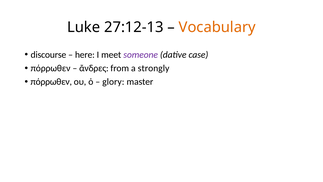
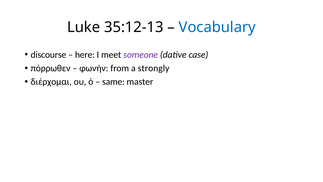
27:12-13: 27:12-13 -> 35:12-13
Vocabulary colour: orange -> blue
ἄνδρες: ἄνδρες -> φωνὴν
πόρρωθεν at (51, 82): πόρρωθεν -> διέρχομαι
glory: glory -> same
